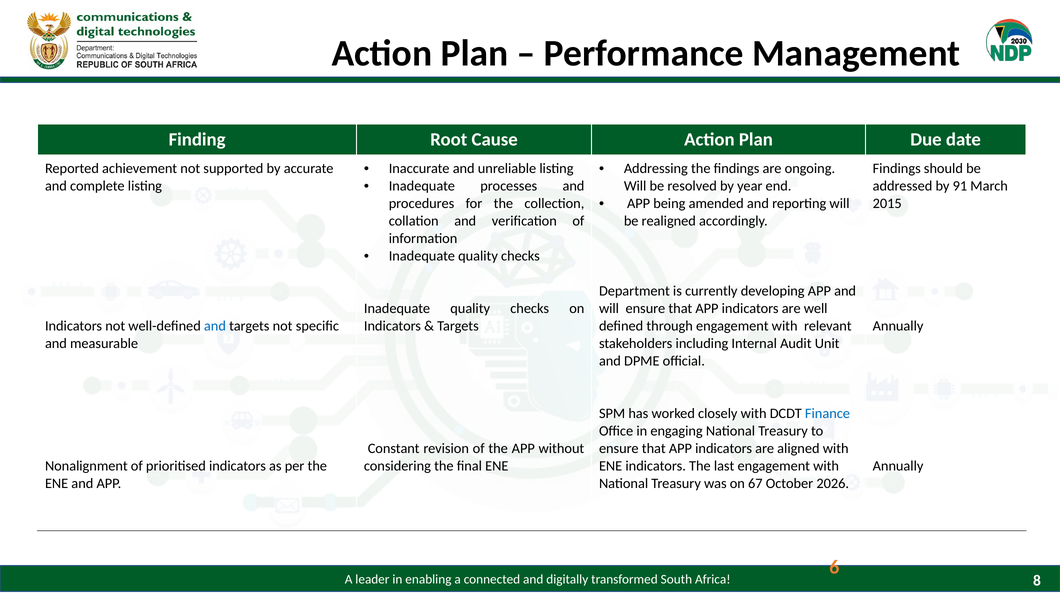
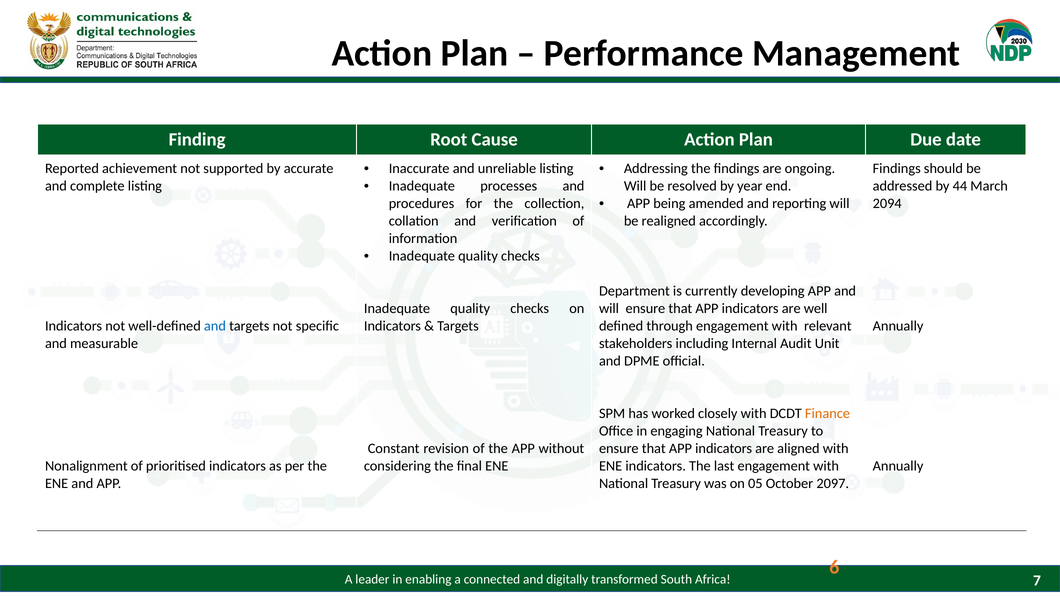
91: 91 -> 44
2015: 2015 -> 2094
Finance colour: blue -> orange
67: 67 -> 05
2026: 2026 -> 2097
8: 8 -> 7
